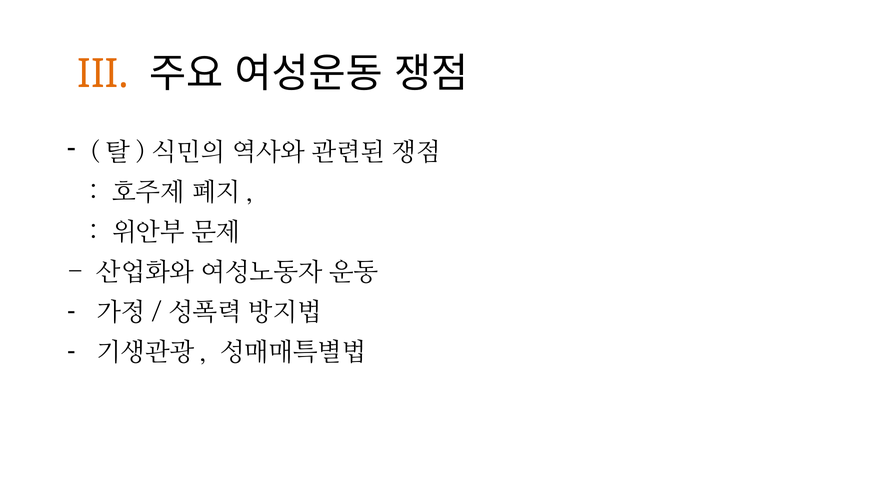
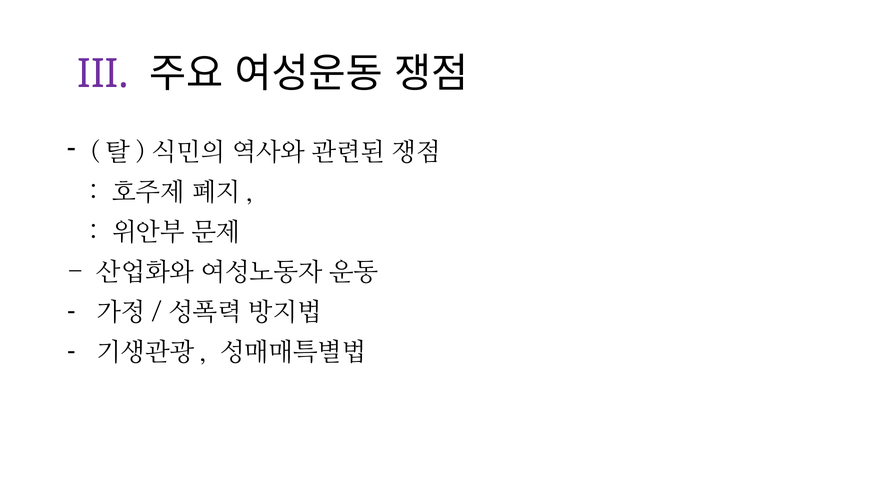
III colour: orange -> purple
